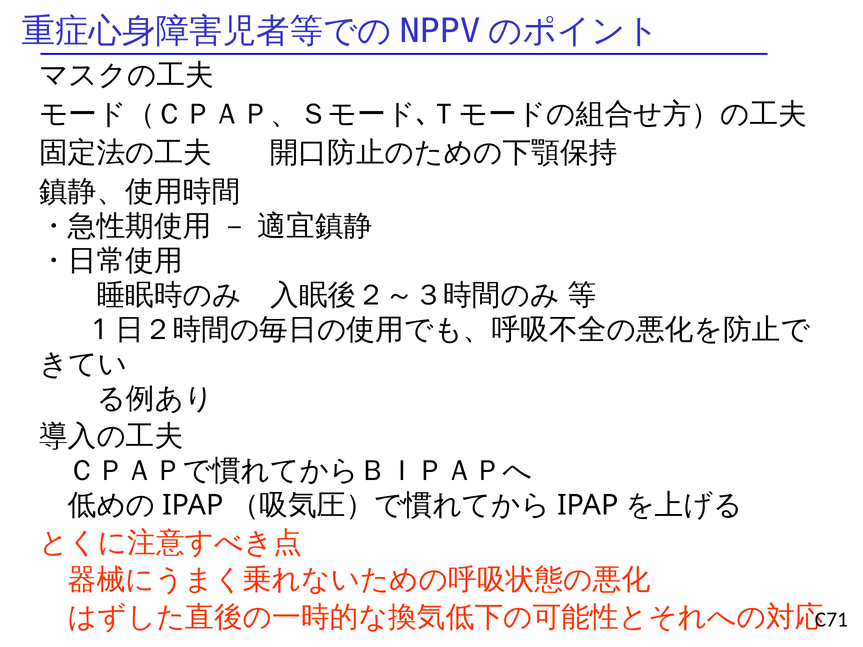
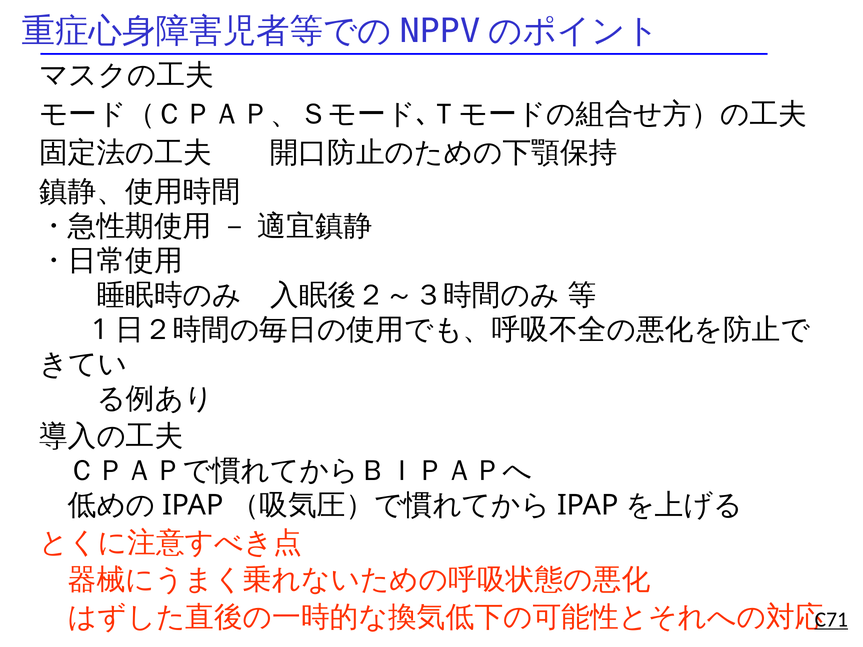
C71 underline: none -> present
